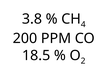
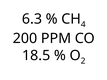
3.8: 3.8 -> 6.3
